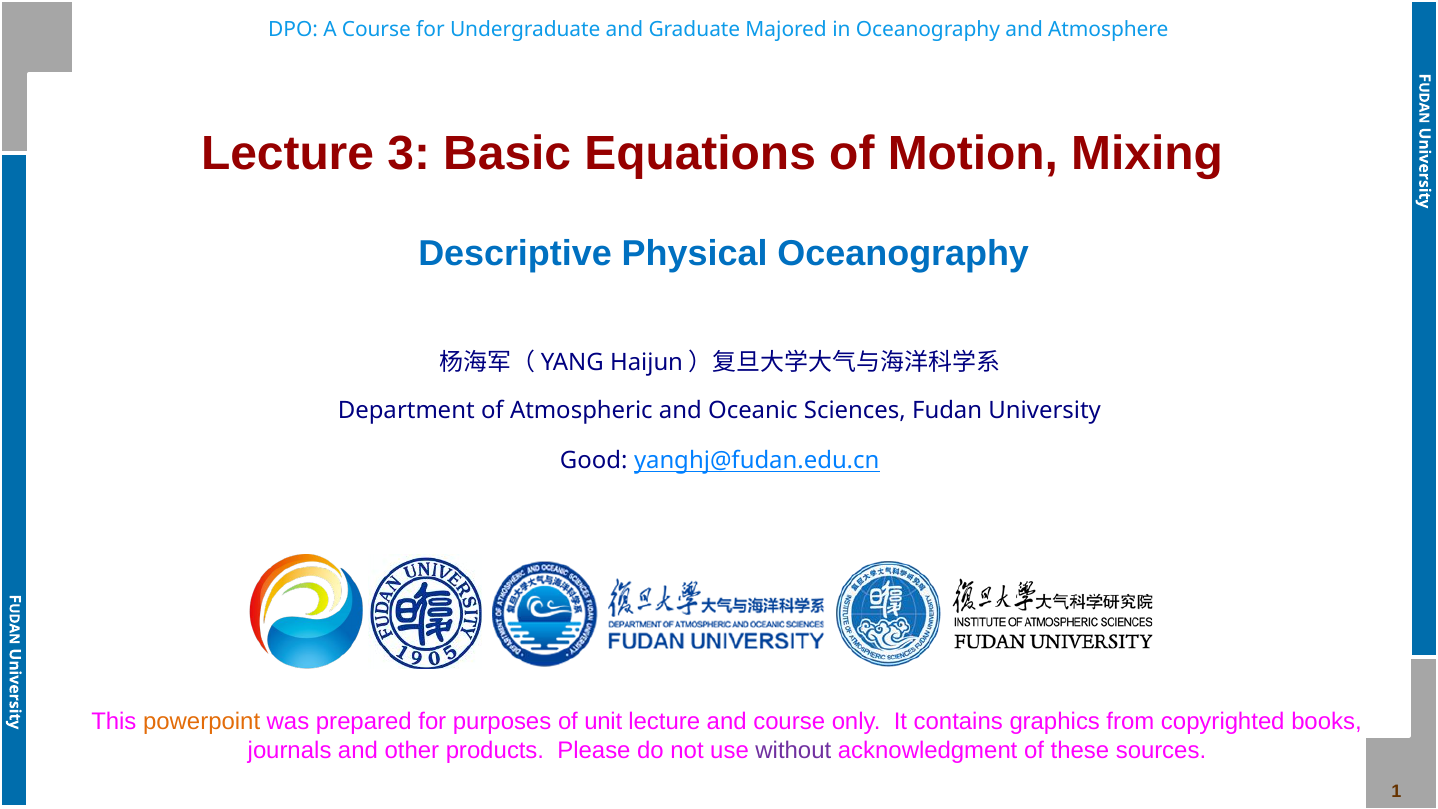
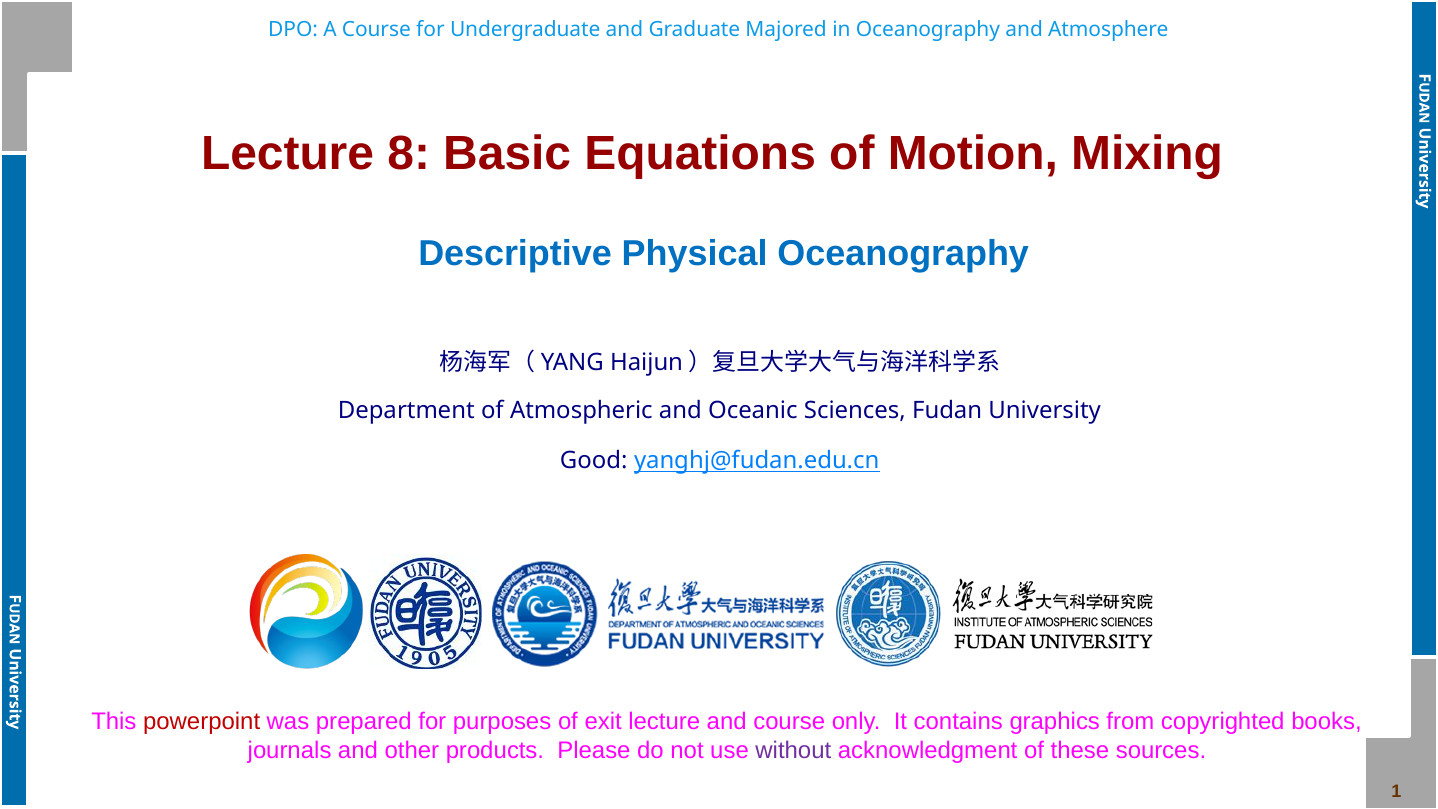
3: 3 -> 8
powerpoint colour: orange -> red
unit: unit -> exit
